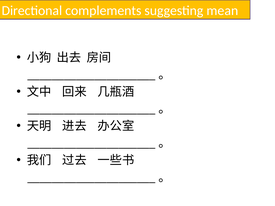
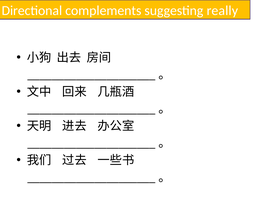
mean: mean -> really
